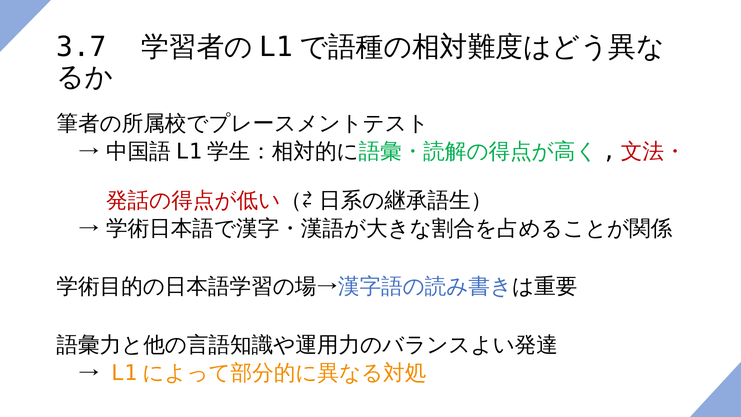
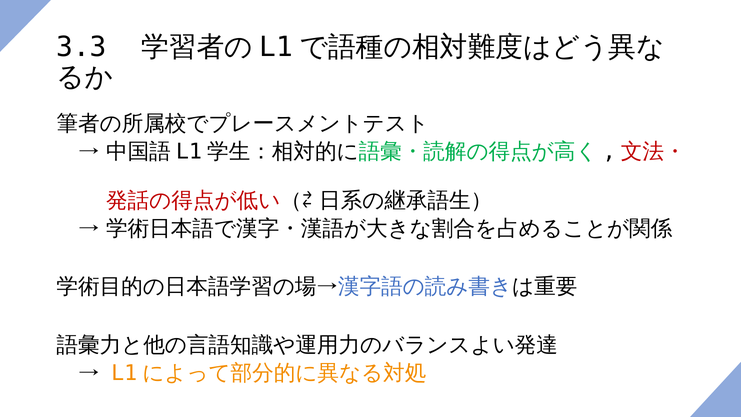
3.7: 3.7 -> 3.3
